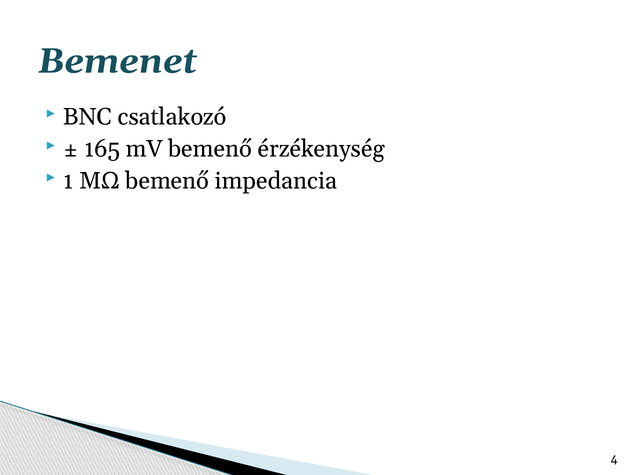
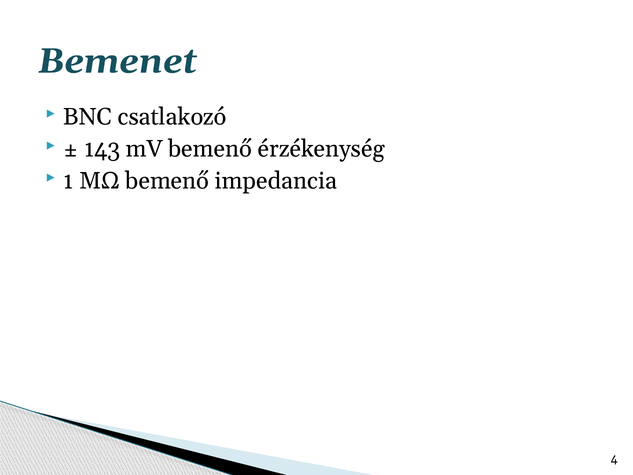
165: 165 -> 143
